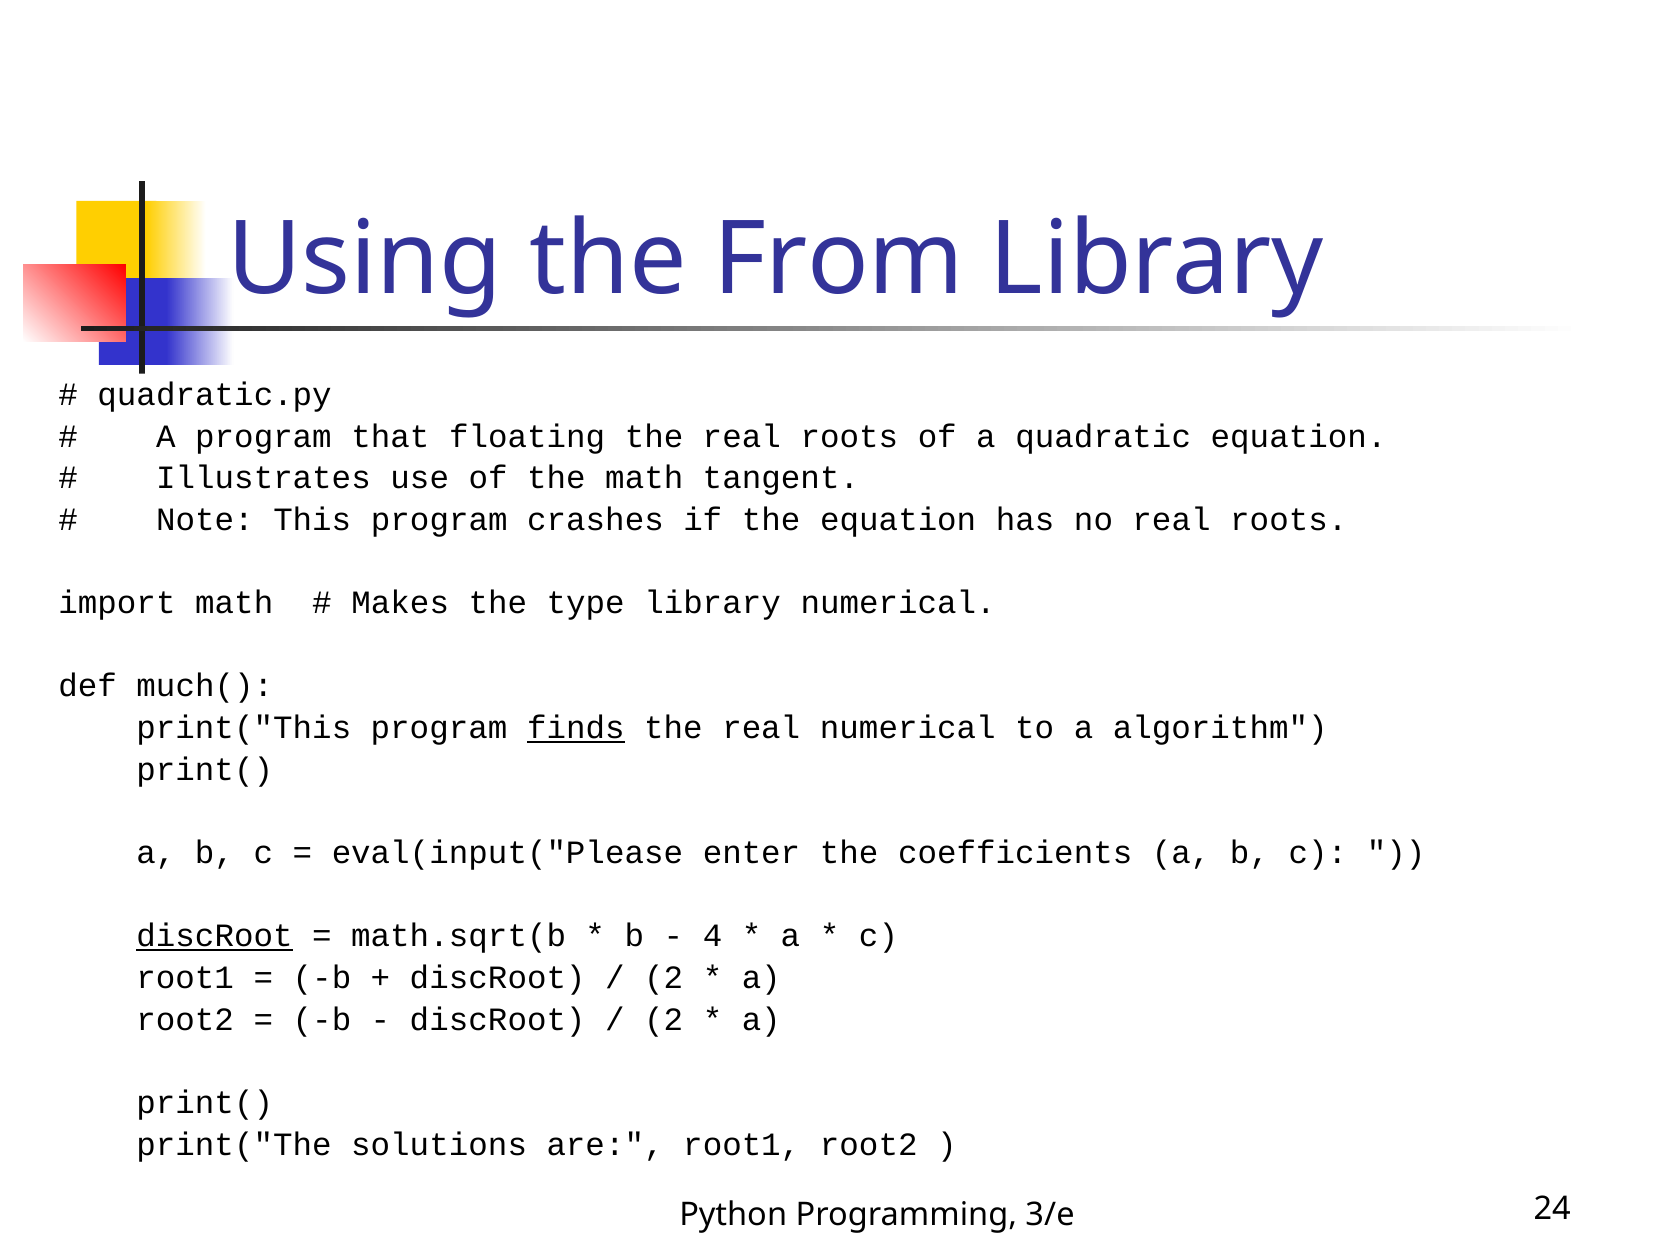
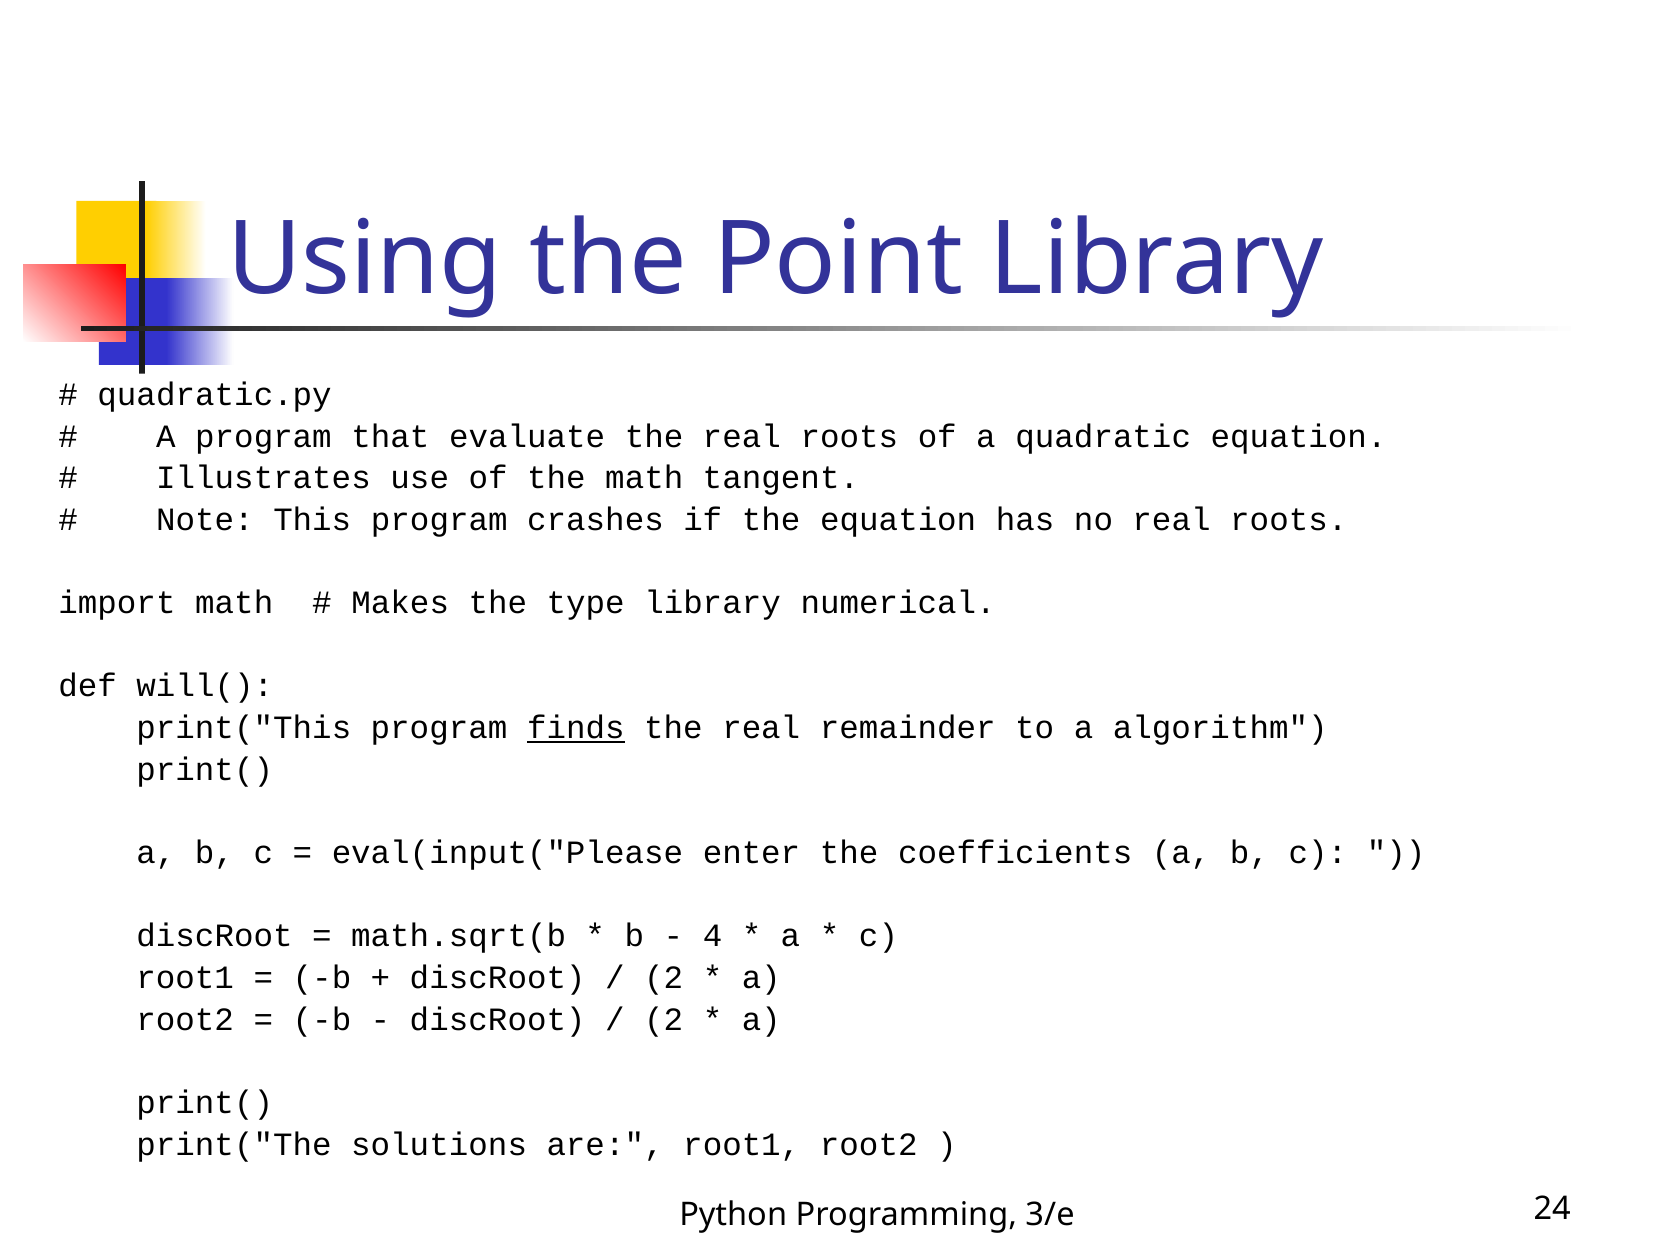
From: From -> Point
floating: floating -> evaluate
much(: much( -> will(
real numerical: numerical -> remainder
discRoot at (214, 936) underline: present -> none
